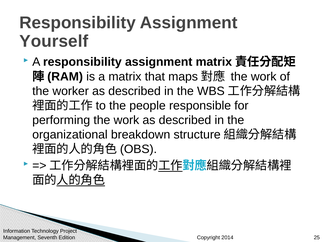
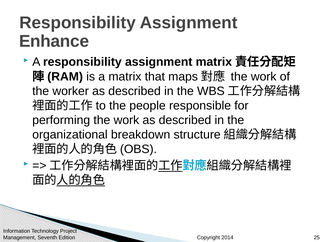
Yourself: Yourself -> Enhance
